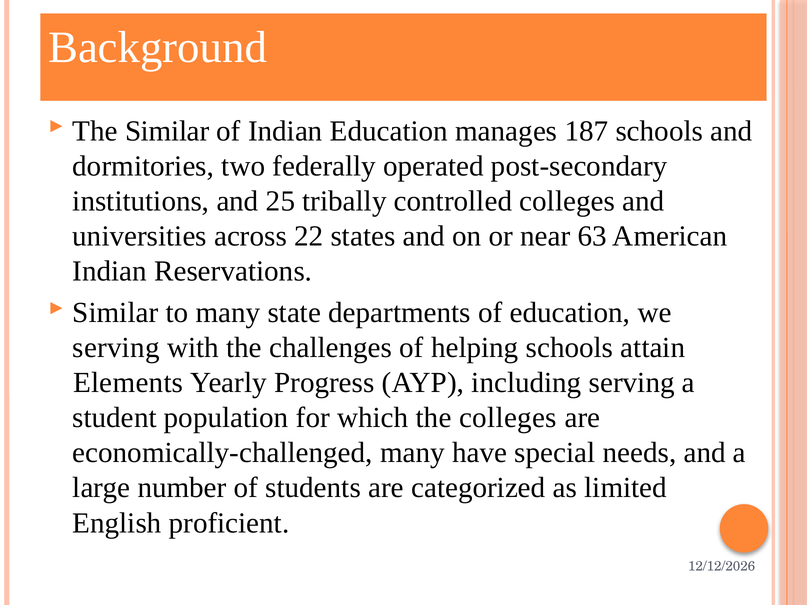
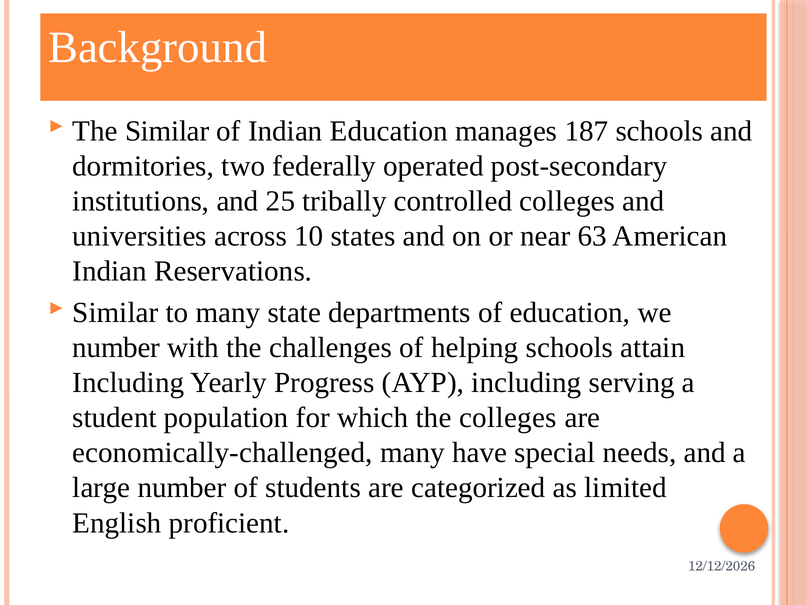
22: 22 -> 10
serving at (116, 348): serving -> number
Elements at (128, 383): Elements -> Including
